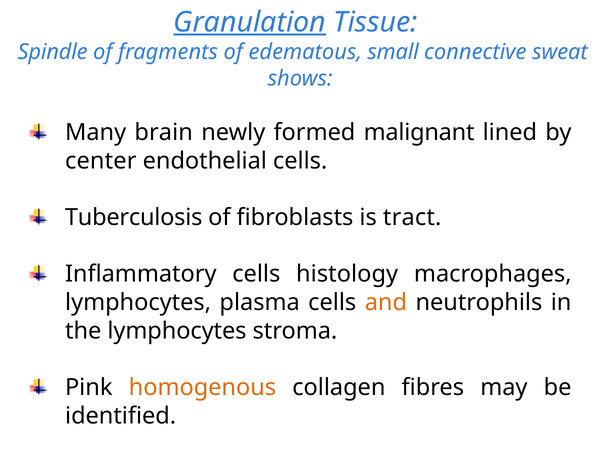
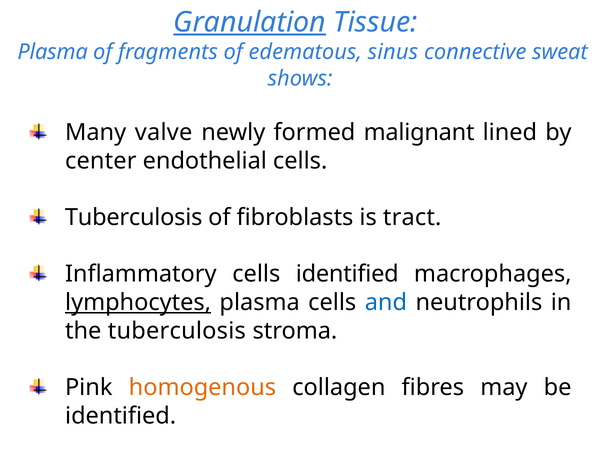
Spindle at (53, 52): Spindle -> Plasma
small: small -> sinus
brain: brain -> valve
cells histology: histology -> identified
lymphocytes at (138, 302) underline: none -> present
and colour: orange -> blue
the lymphocytes: lymphocytes -> tuberculosis
